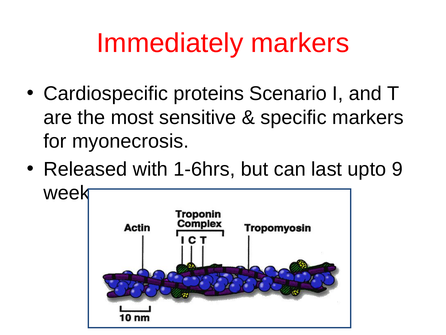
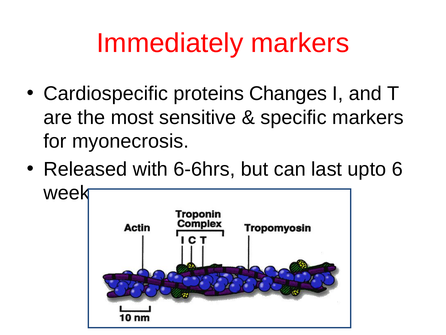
Scenario: Scenario -> Changes
1-6hrs: 1-6hrs -> 6-6hrs
9: 9 -> 6
